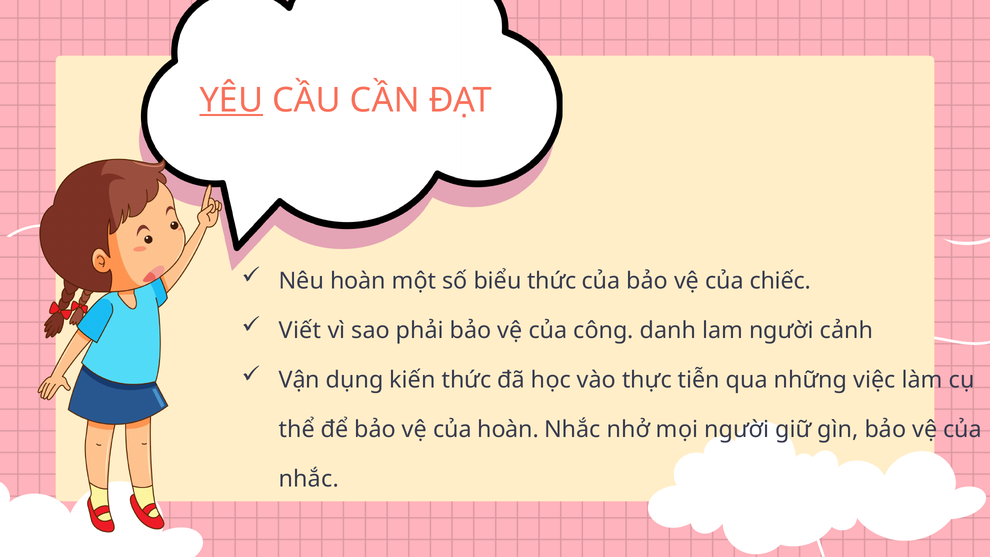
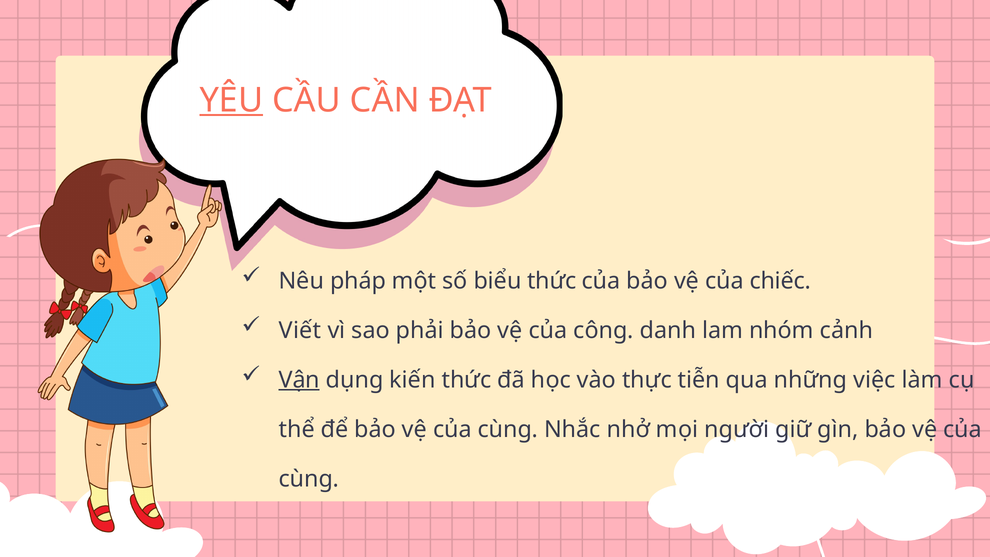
Nêu hoàn: hoàn -> pháp
lam người: người -> nhóm
Vận underline: none -> present
hoàn at (508, 429): hoàn -> cùng
nhắc at (309, 479): nhắc -> cùng
